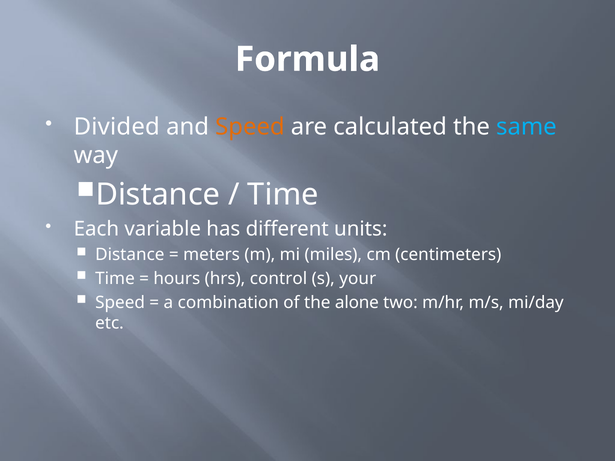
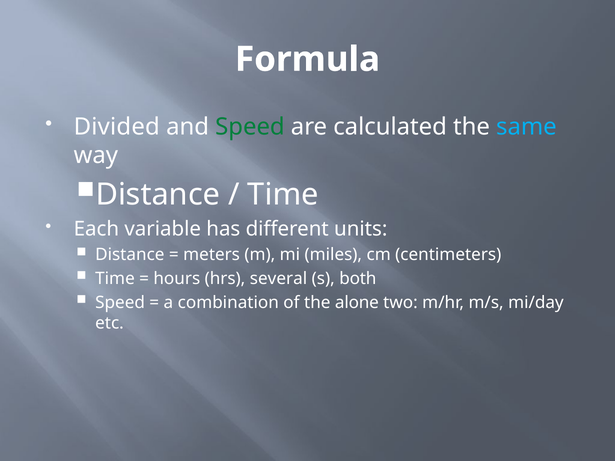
Speed at (250, 127) colour: orange -> green
control: control -> several
your: your -> both
